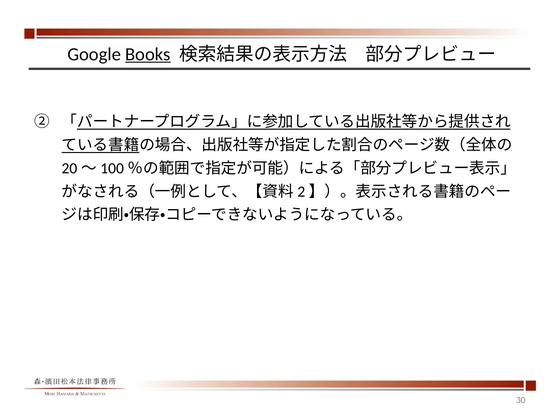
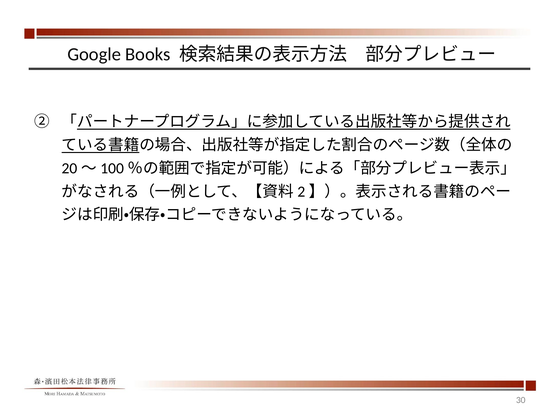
Books underline: present -> none
